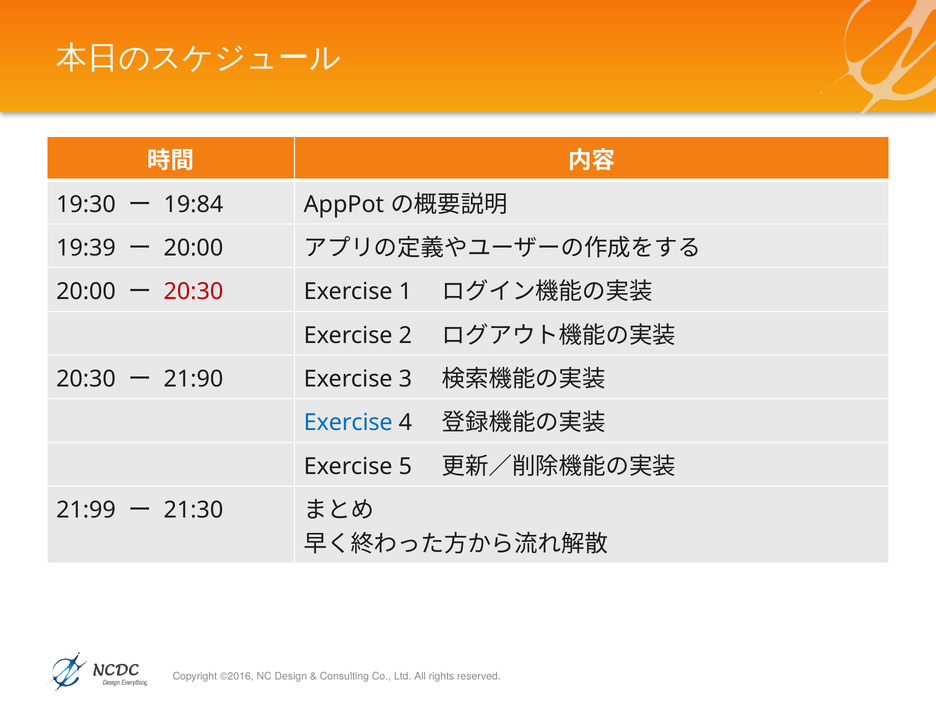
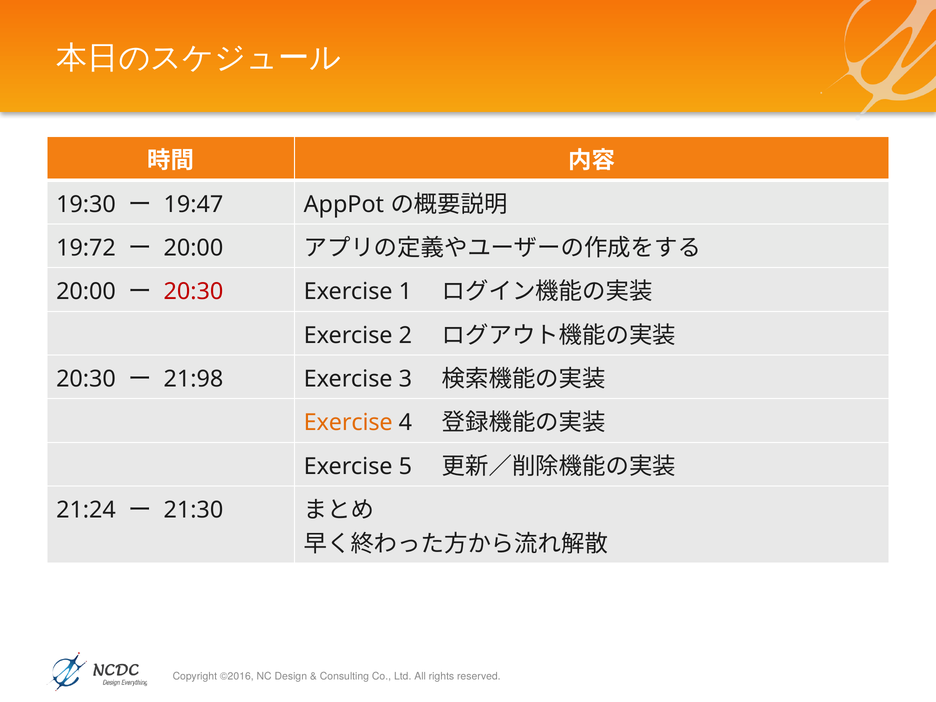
19:84: 19:84 -> 19:47
19:39: 19:39 -> 19:72
21:90: 21:90 -> 21:98
Exercise at (348, 423) colour: blue -> orange
21:99: 21:99 -> 21:24
